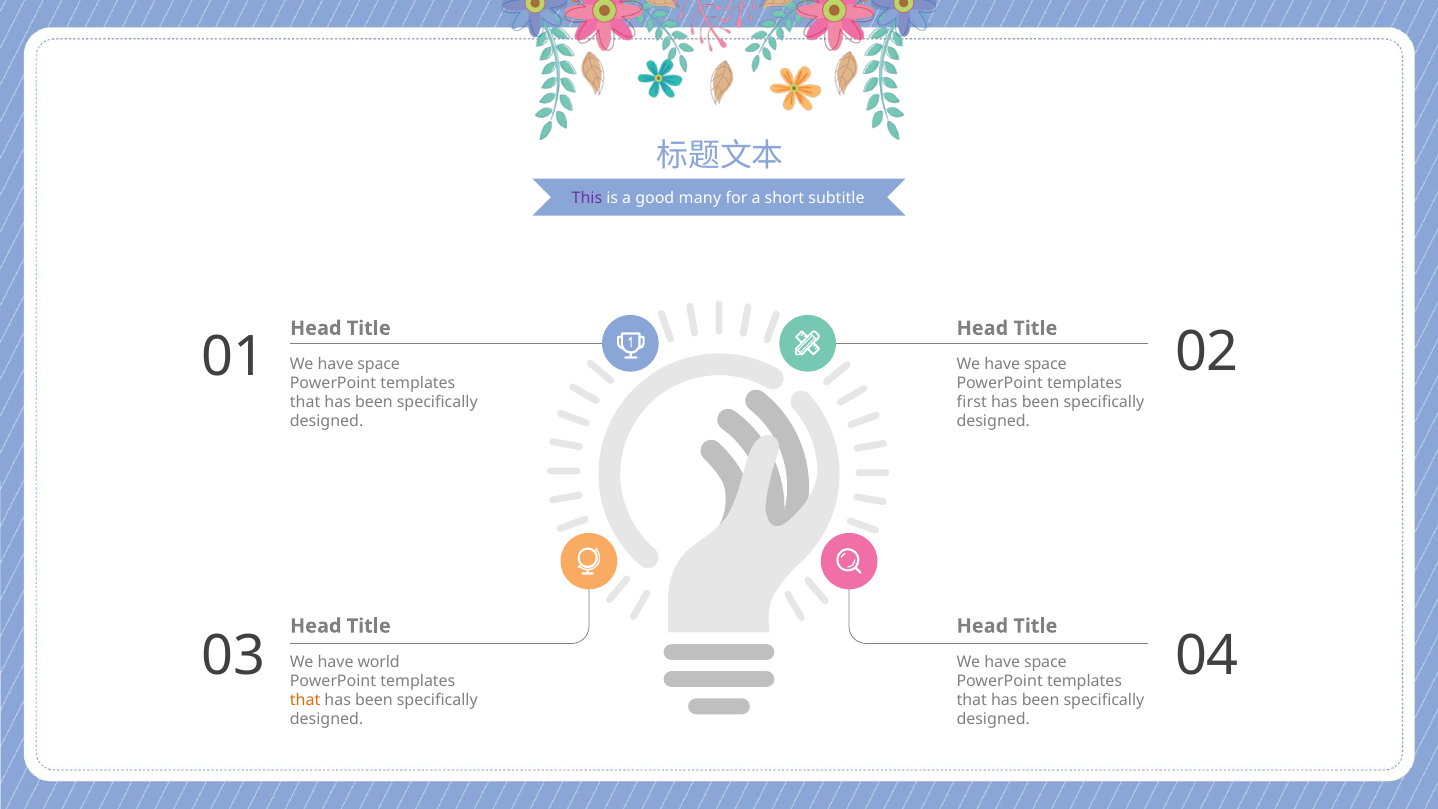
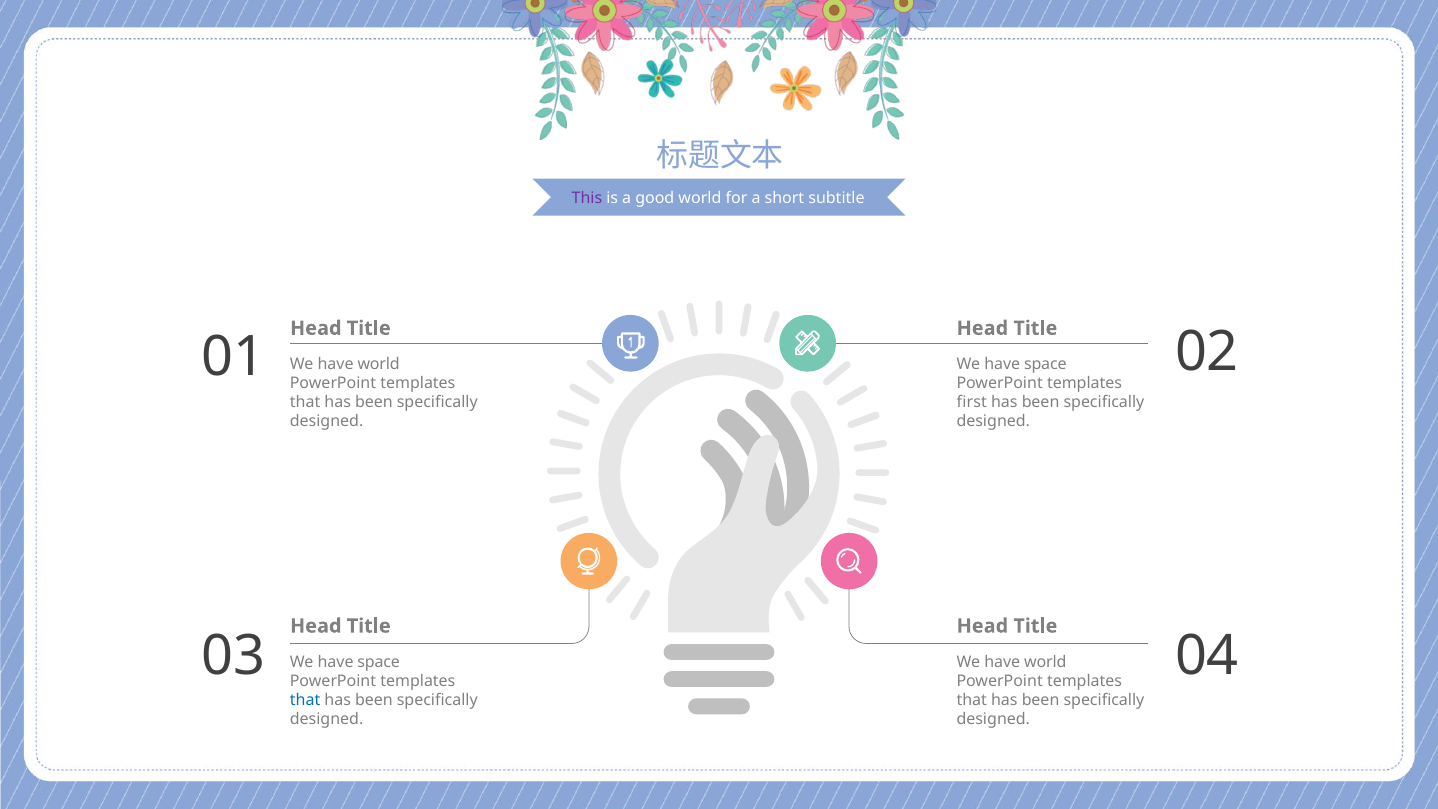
good many: many -> world
space at (379, 364): space -> world
world at (379, 662): world -> space
space at (1045, 662): space -> world
that at (305, 700) colour: orange -> blue
